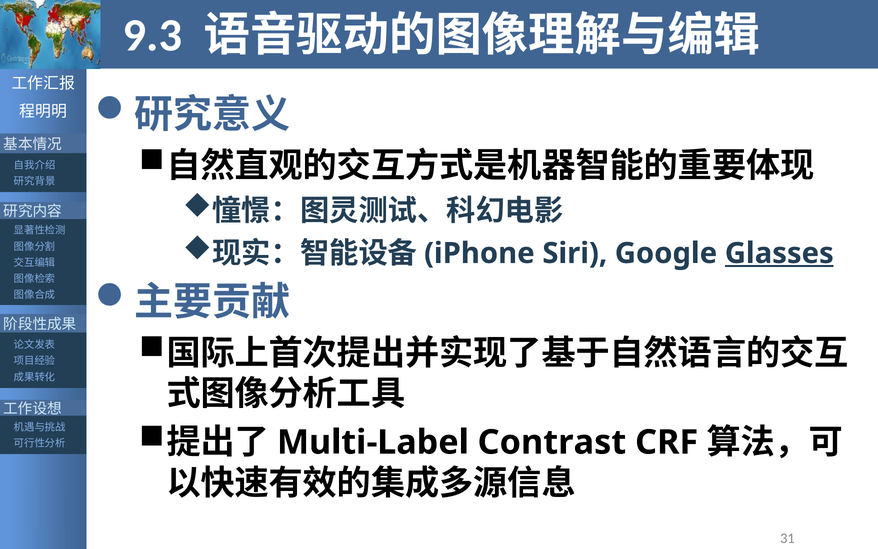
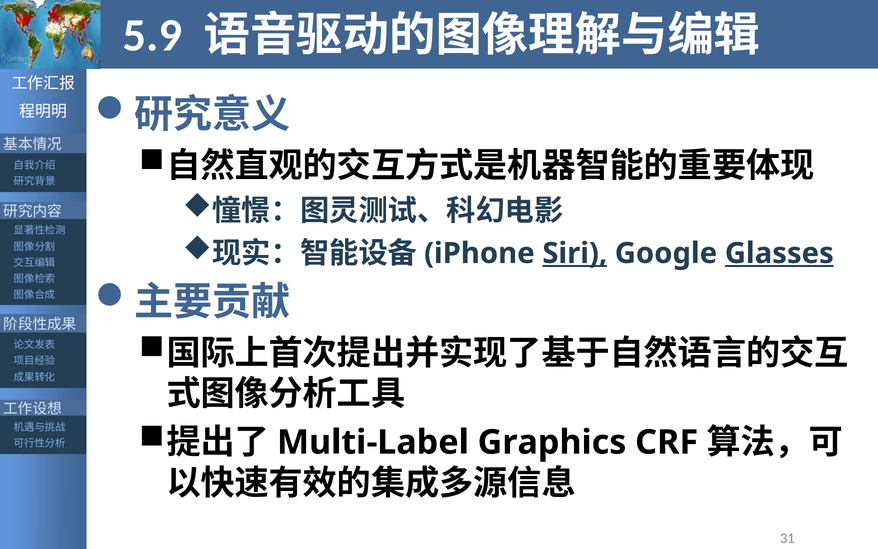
9.3: 9.3 -> 5.9
Siri underline: none -> present
Contrast: Contrast -> Graphics
